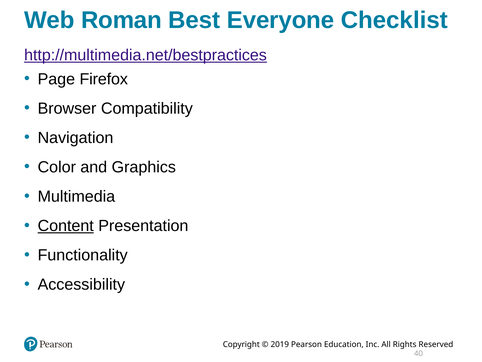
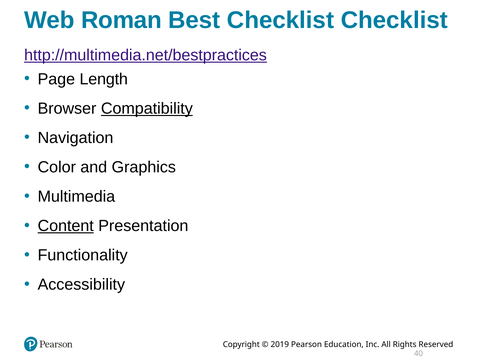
Best Everyone: Everyone -> Checklist
Firefox: Firefox -> Length
Compatibility underline: none -> present
